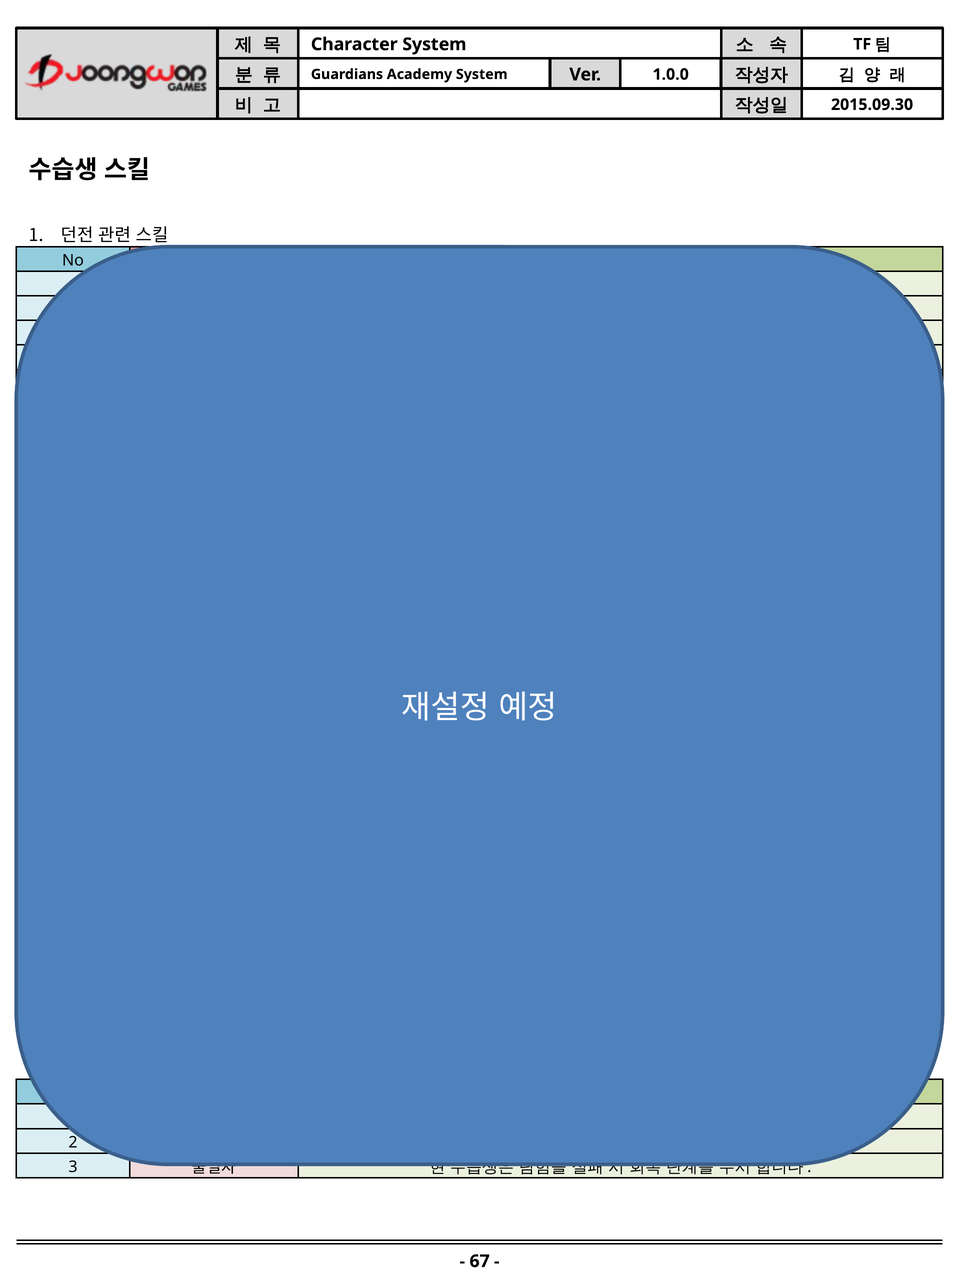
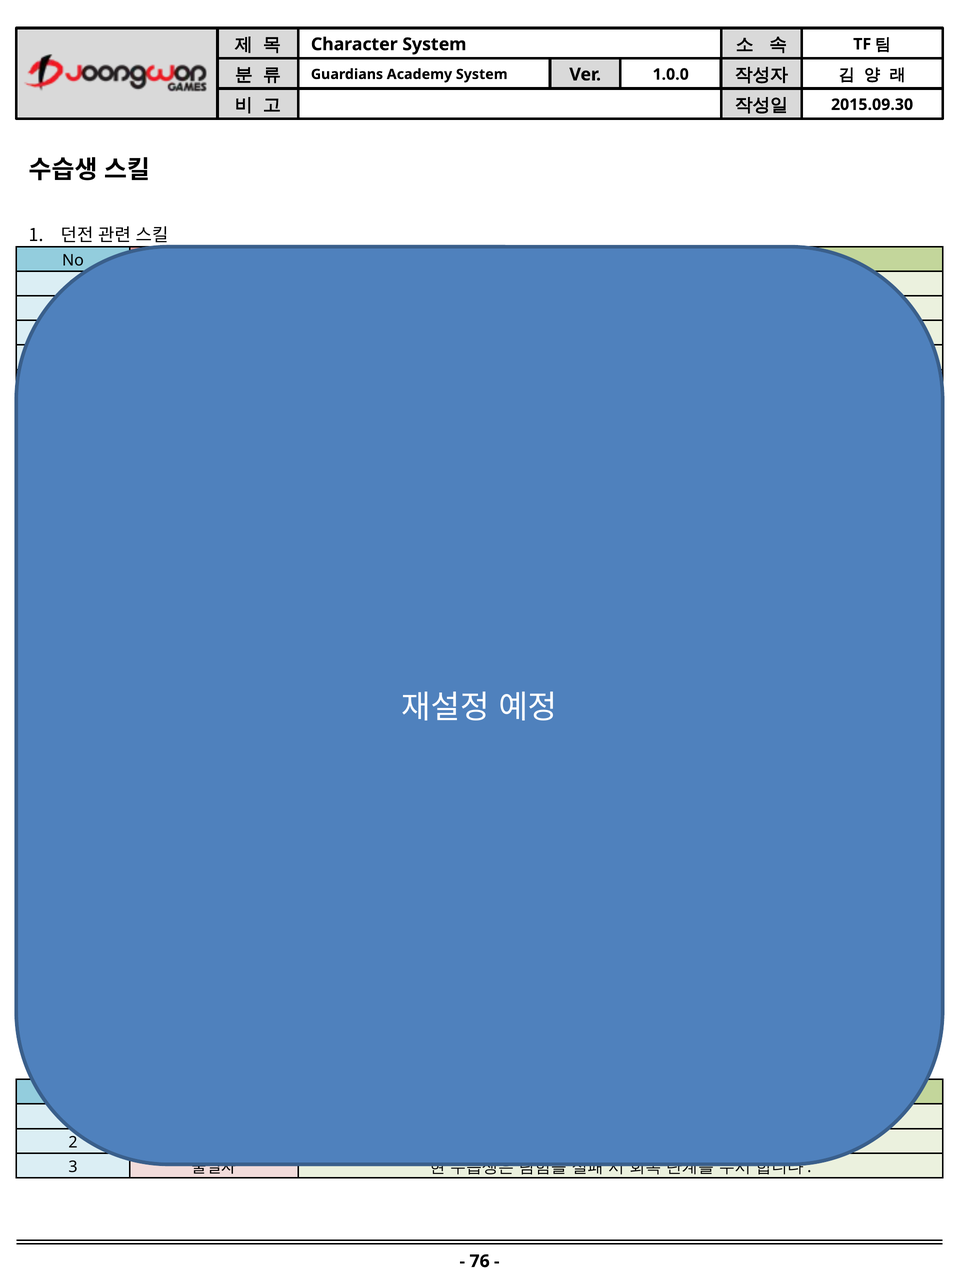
67: 67 -> 76
